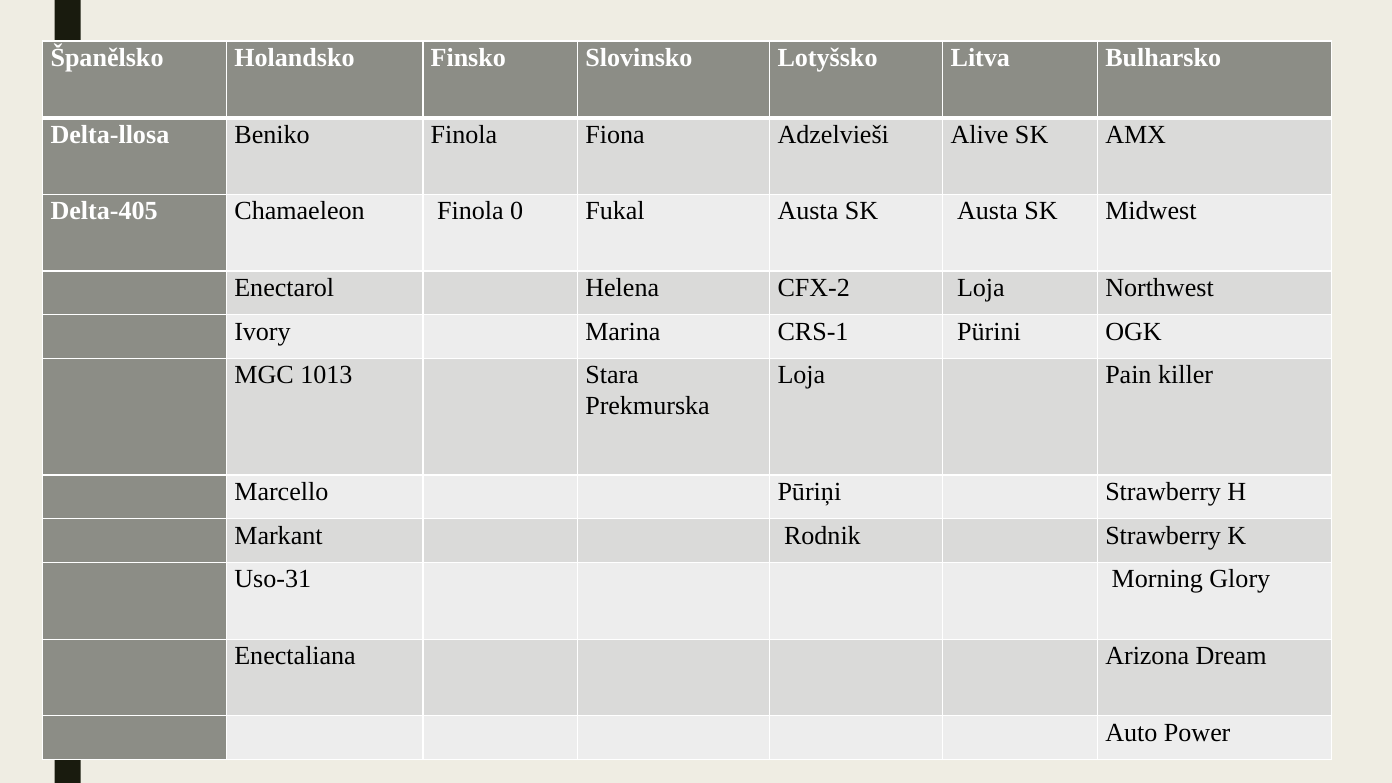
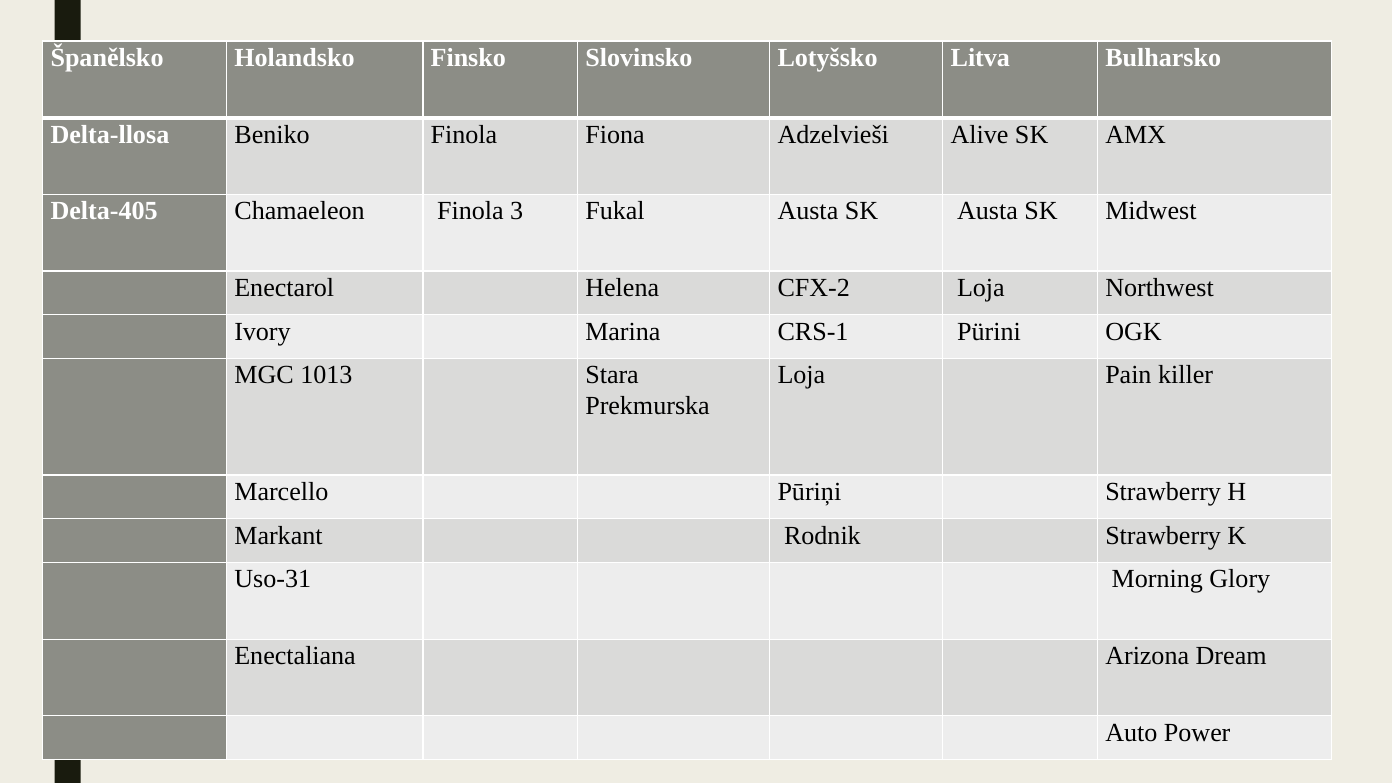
0: 0 -> 3
